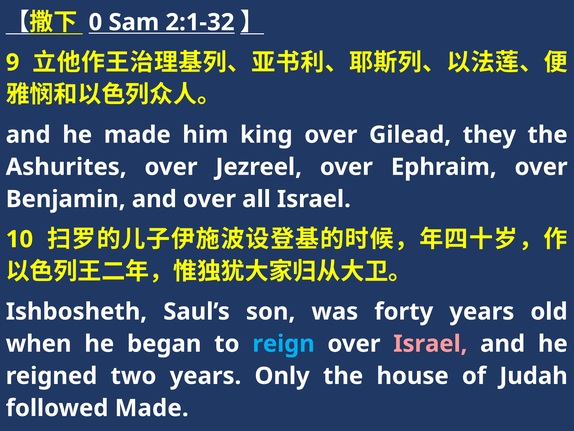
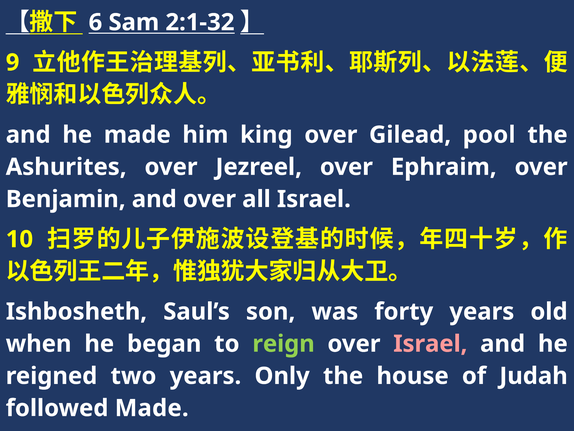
0: 0 -> 6
they: they -> pool
reign colour: light blue -> light green
